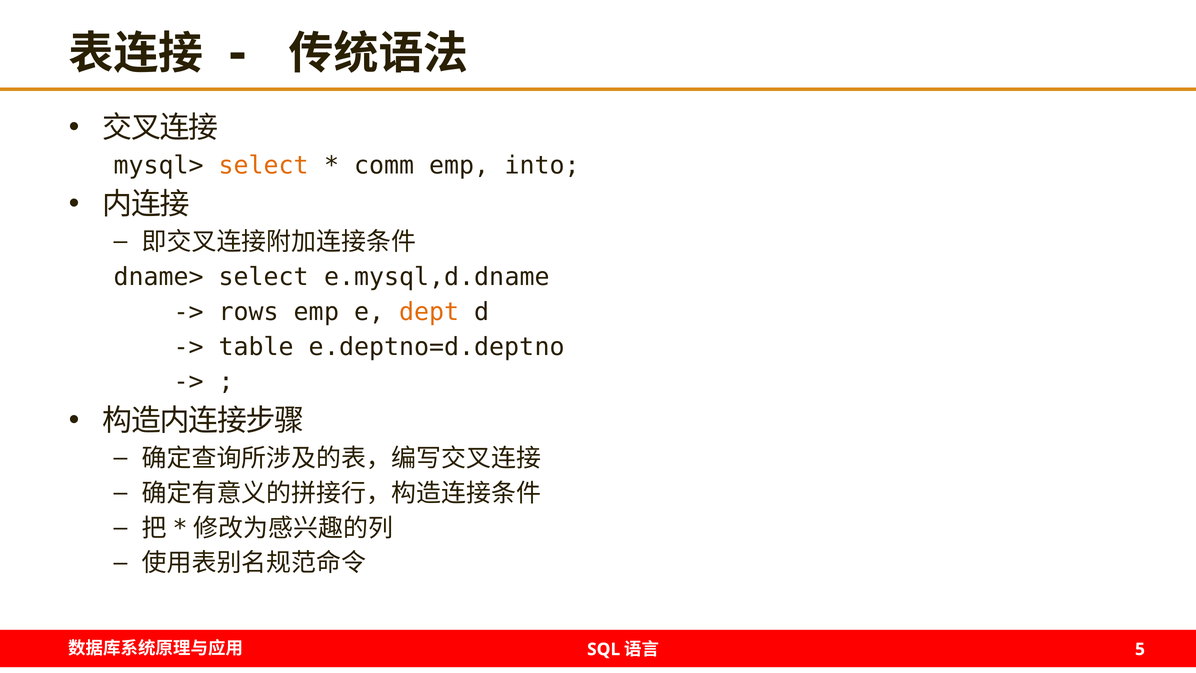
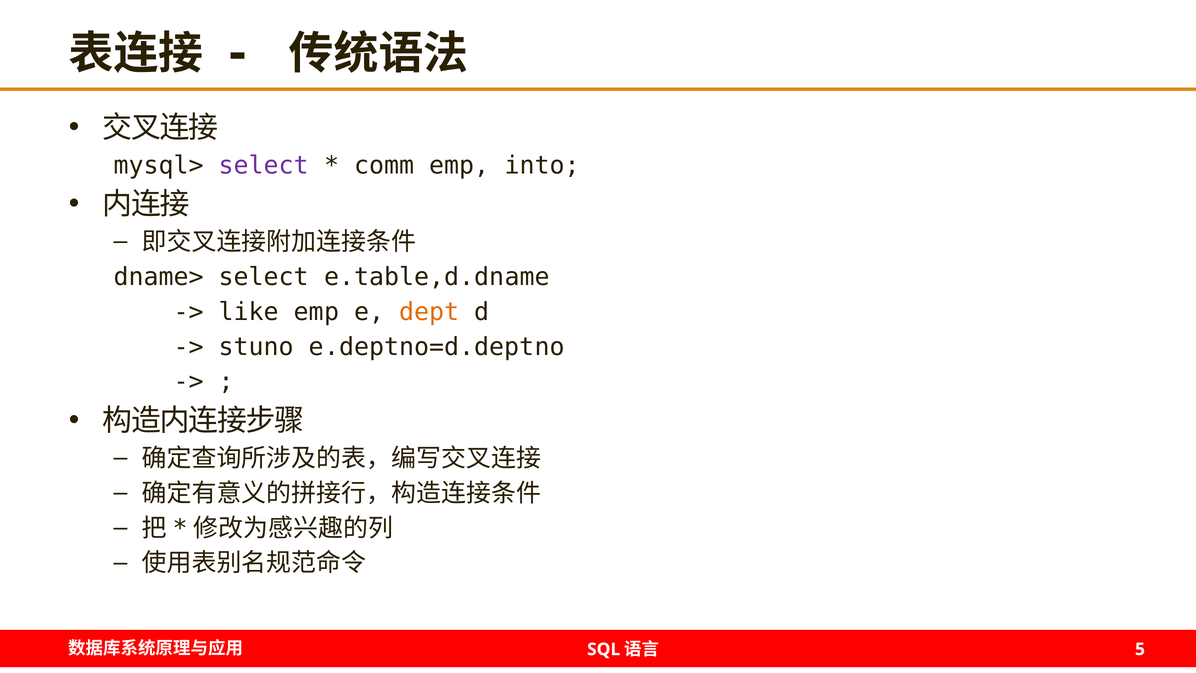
select at (264, 165) colour: orange -> purple
e.mysql,d.dname: e.mysql,d.dname -> e.table,d.dname
rows: rows -> like
table: table -> stuno
